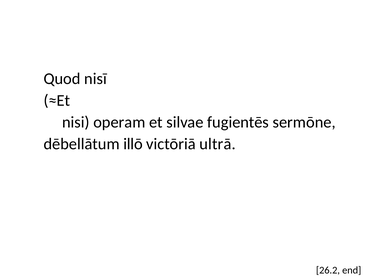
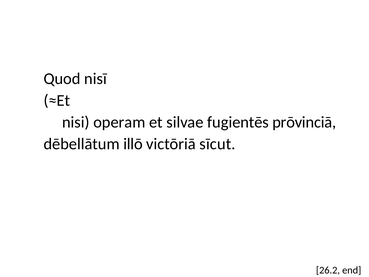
sermōne: sermōne -> prōvinciā
ultrā: ultrā -> sīcut
